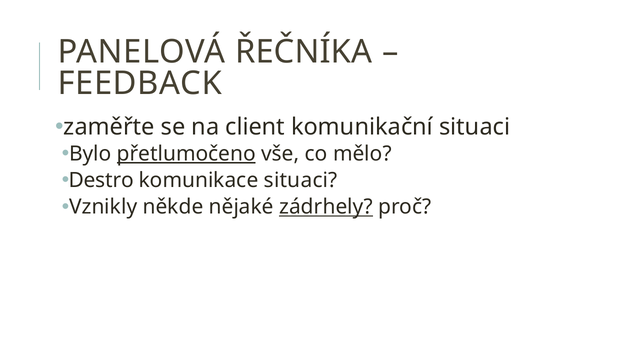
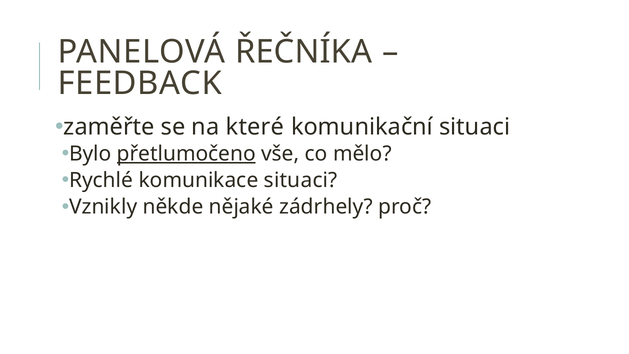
client: client -> které
Destro: Destro -> Rychlé
zádrhely underline: present -> none
